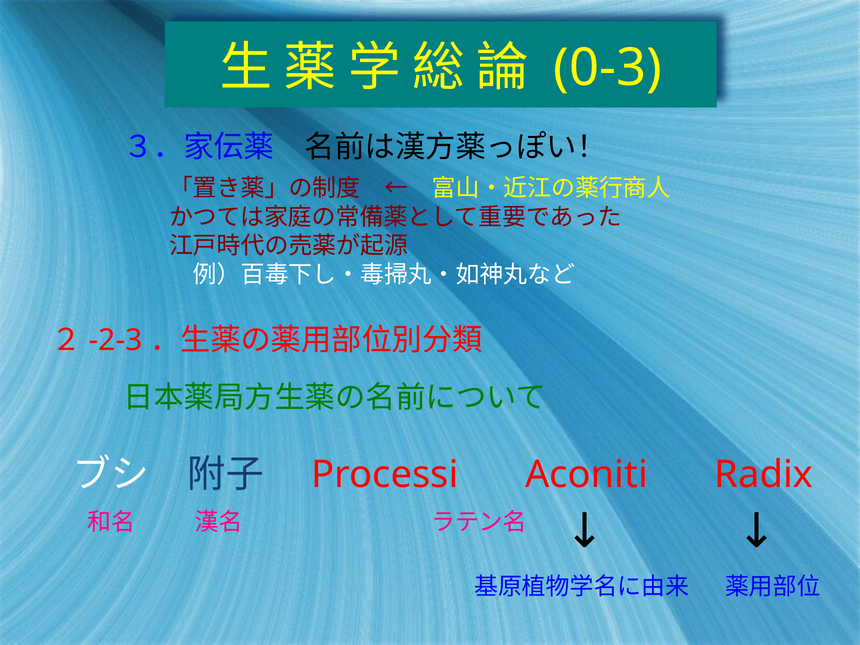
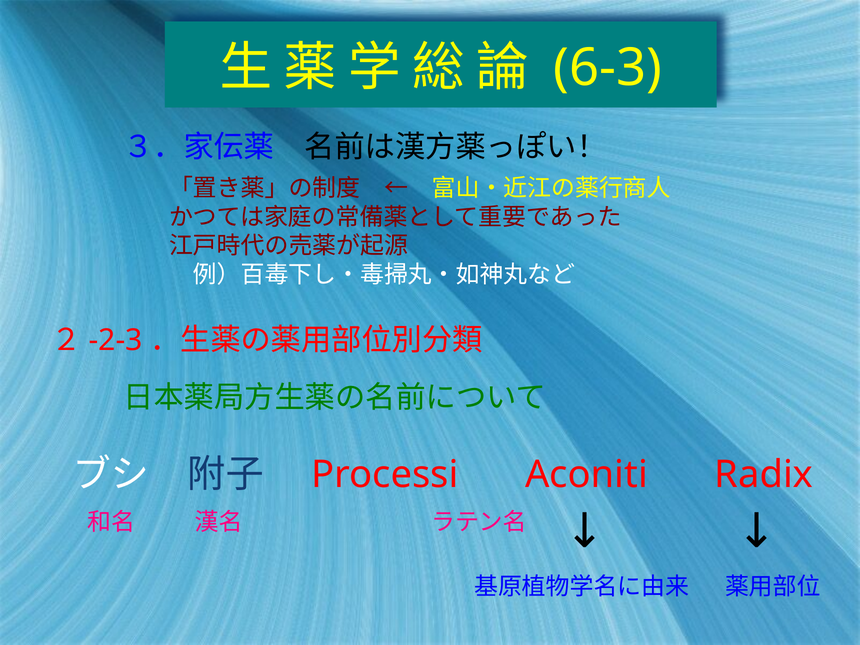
0-3: 0-3 -> 6-3
